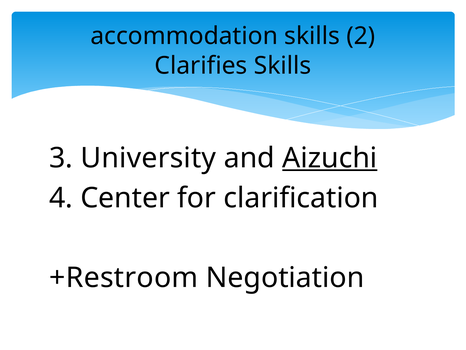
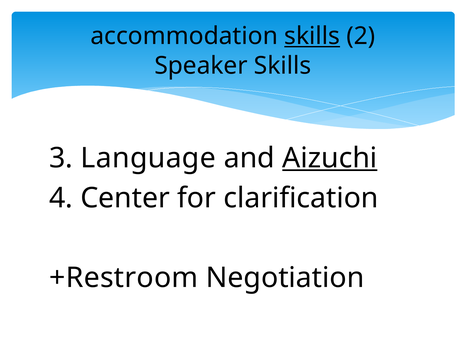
skills at (312, 36) underline: none -> present
Clarifies: Clarifies -> Speaker
University: University -> Language
